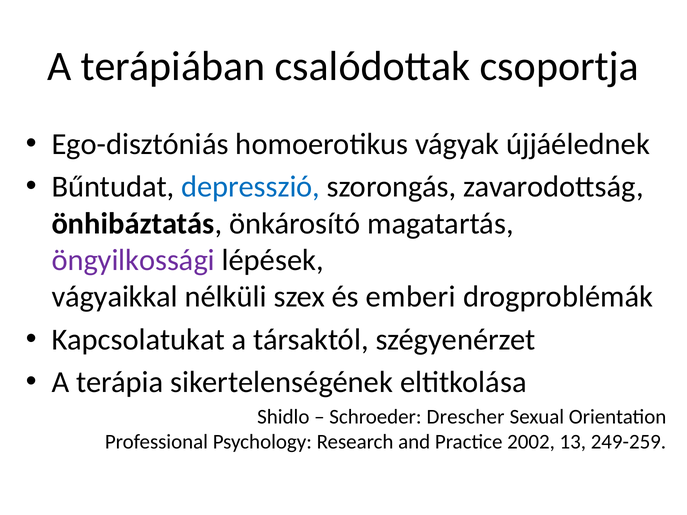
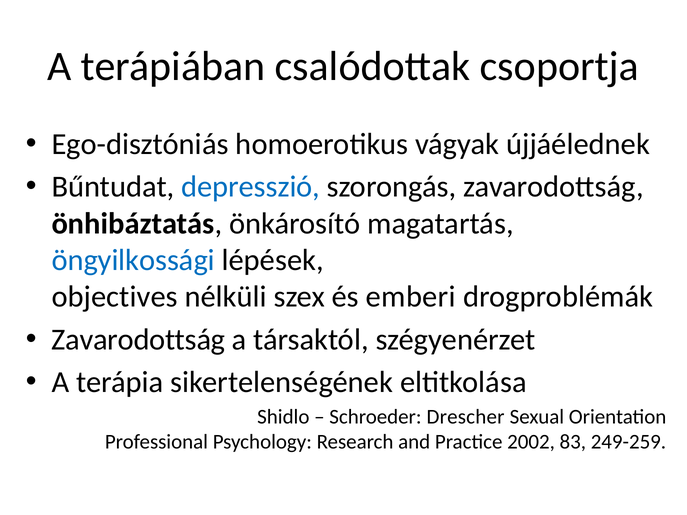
öngyilkossági colour: purple -> blue
vágyaikkal: vágyaikkal -> objectives
Kapcsolatukat at (138, 340): Kapcsolatukat -> Zavarodottság
13: 13 -> 83
